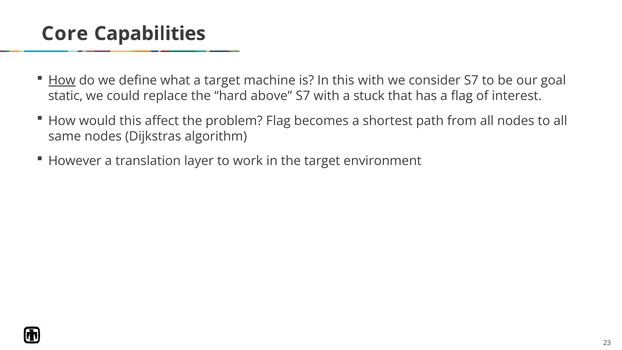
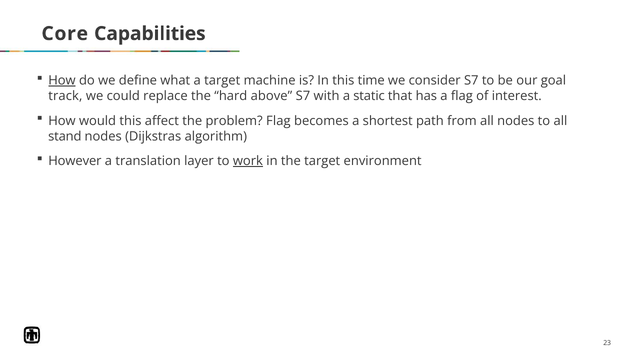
this with: with -> time
static: static -> track
stuck: stuck -> static
same: same -> stand
work underline: none -> present
